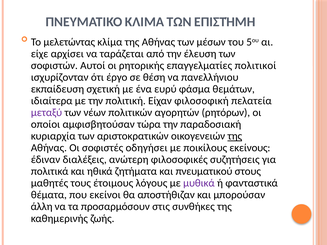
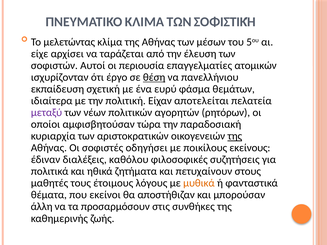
ΕΠΙΣΤΉΜΗ: ΕΠΙΣΤΉΜΗ -> ΣΟΦΙΣΤΙΚΉ
ρητορικής: ρητορικής -> περιουσία
πολιτικοί: πολιτικοί -> ατομικών
θέση underline: none -> present
φιλοσοφική: φιλοσοφική -> αποτελείται
ανώτερη: ανώτερη -> καθόλου
πνευματικού: πνευματικού -> πετυχαίνουν
μυθικά colour: purple -> orange
